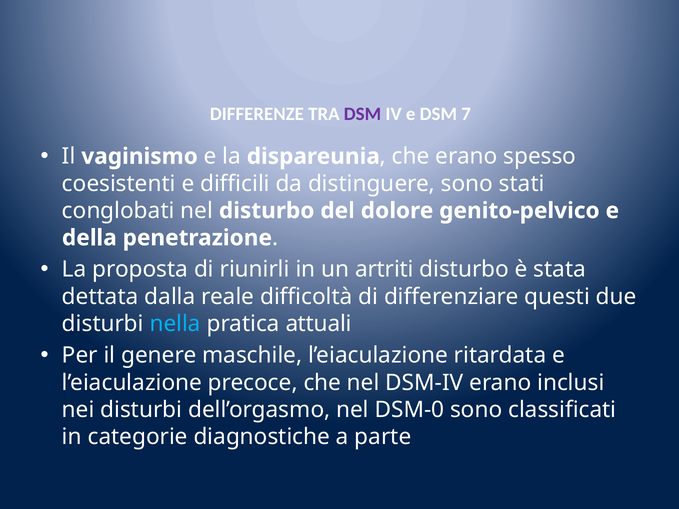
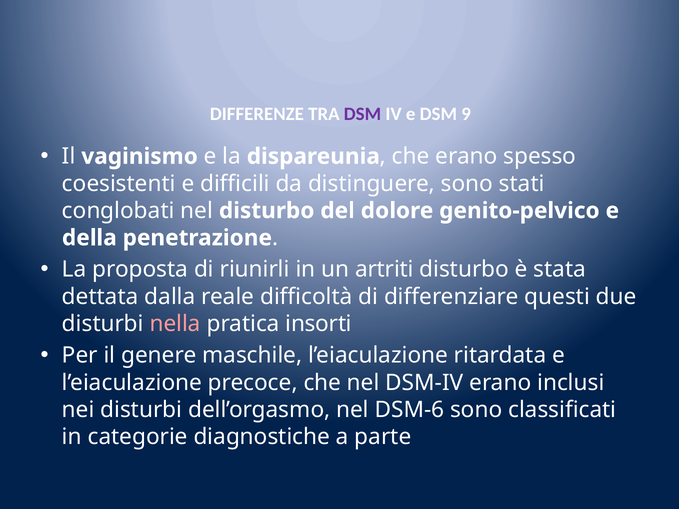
7: 7 -> 9
nella colour: light blue -> pink
attuali: attuali -> insorti
DSM-0: DSM-0 -> DSM-6
